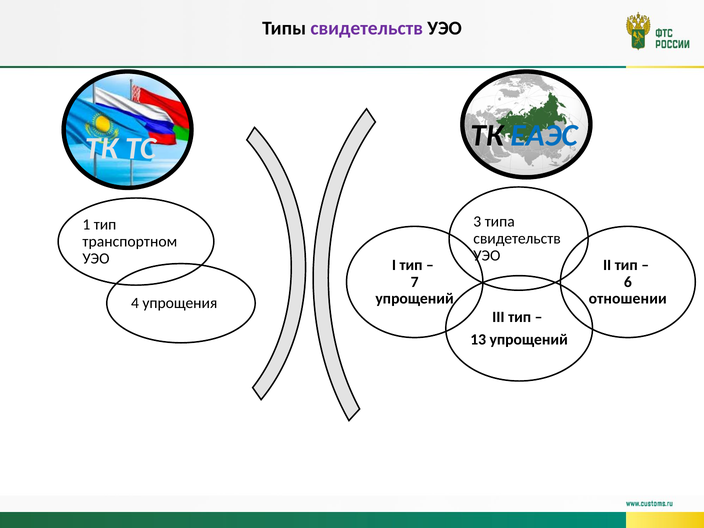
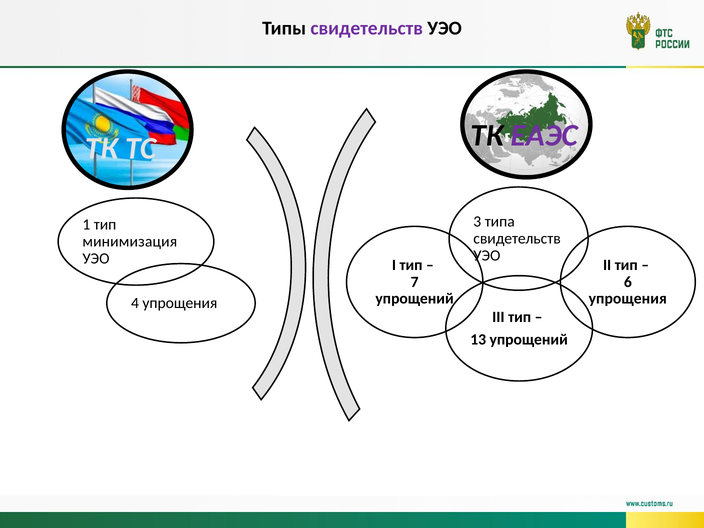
ЕАЭС colour: blue -> purple
транспортном: транспортном -> минимизация
отношении at (628, 299): отношении -> упрощения
